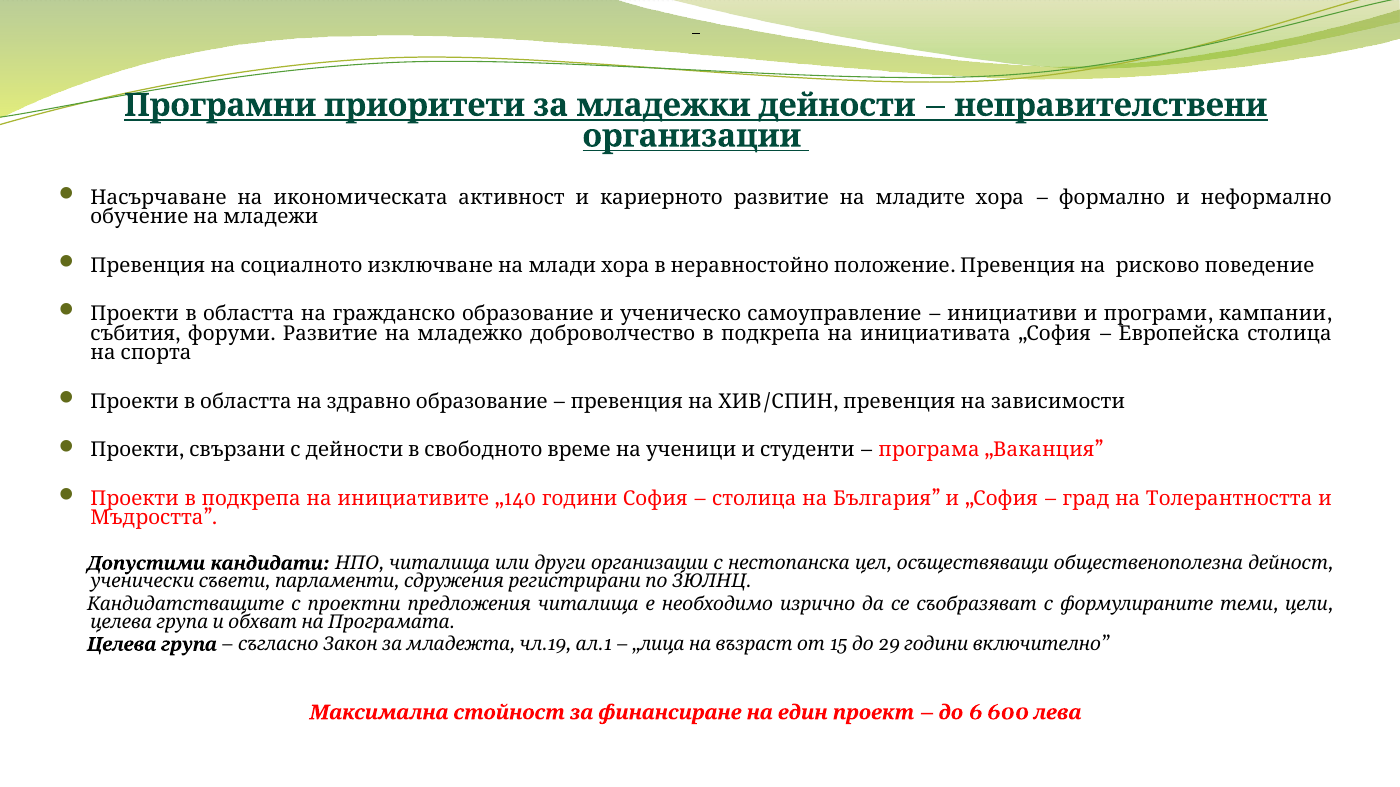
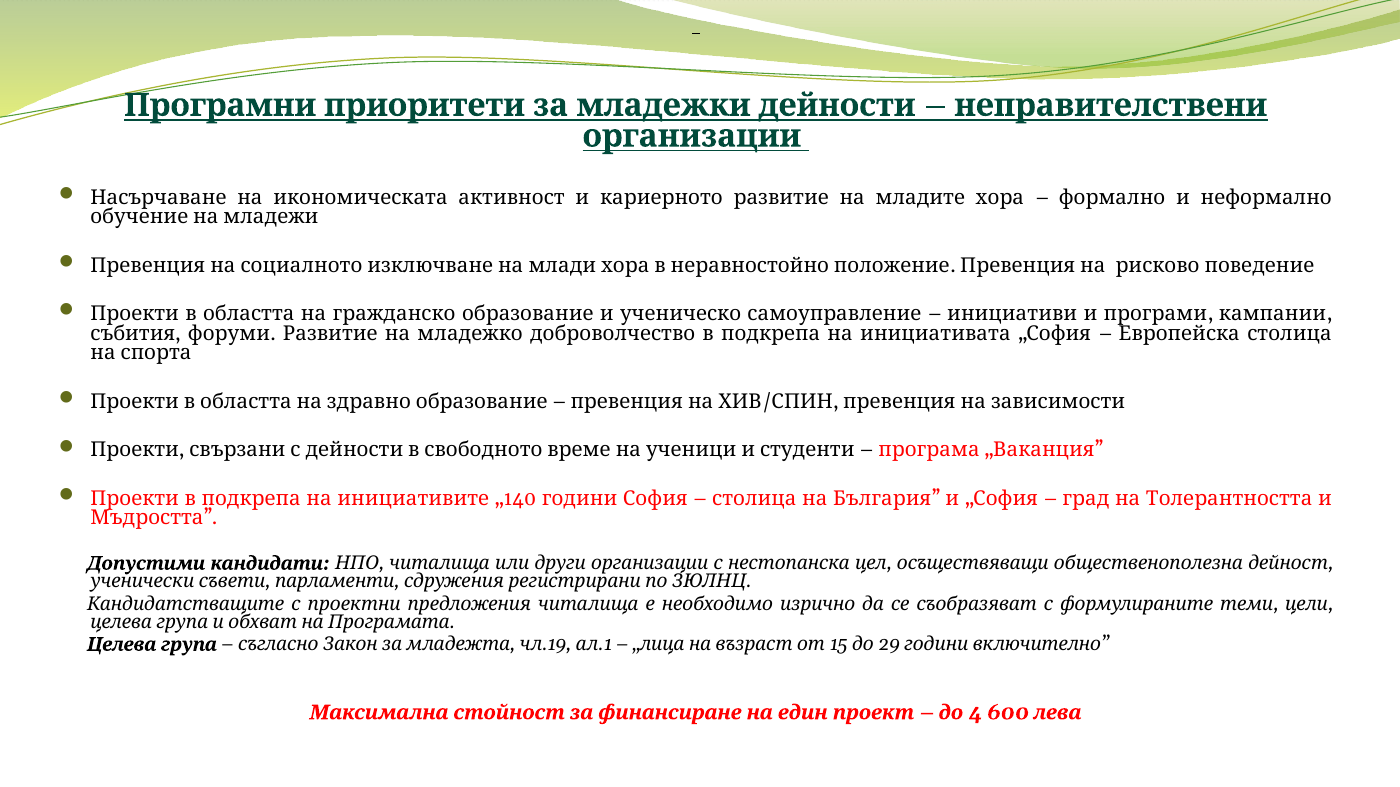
6: 6 -> 4
